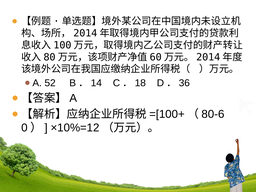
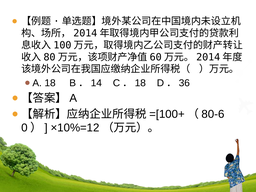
52 at (50, 83): 52 -> 18
